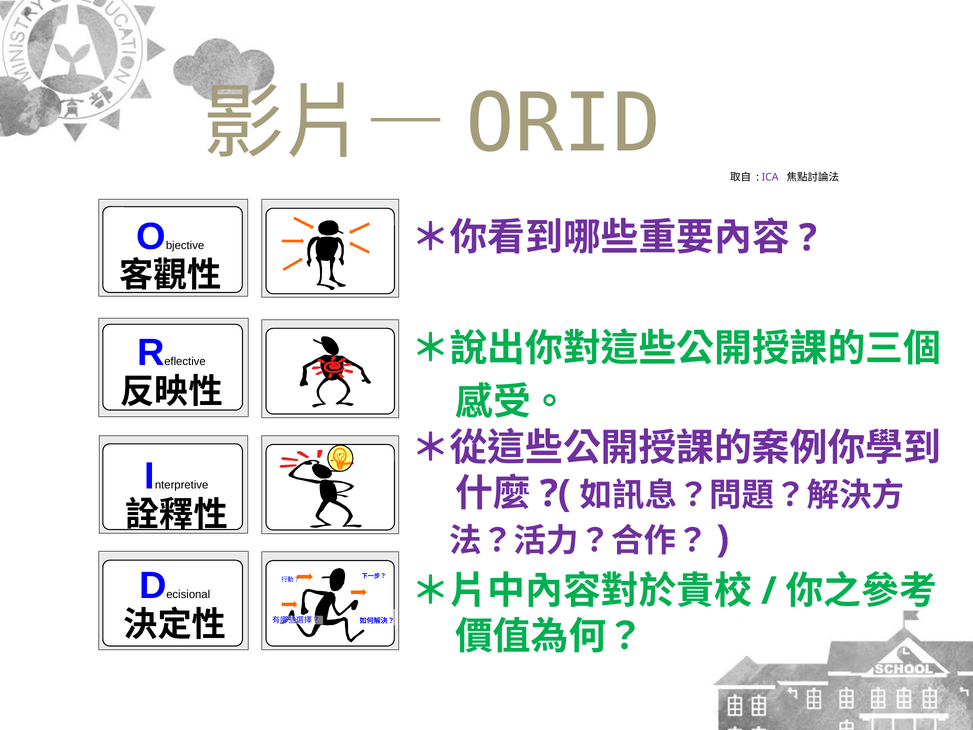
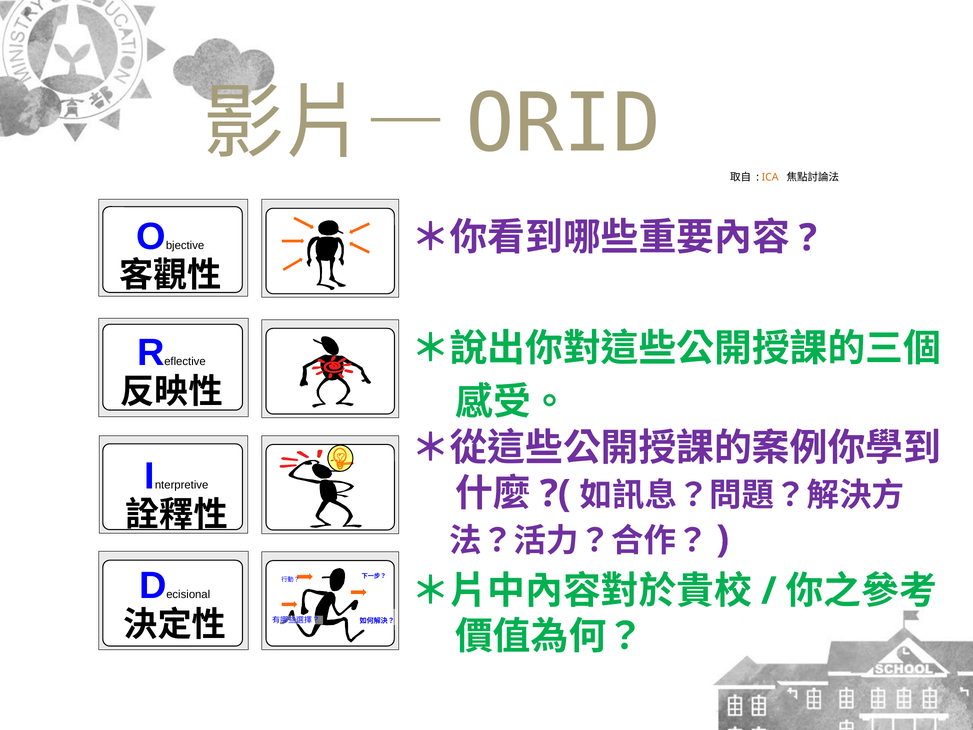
ICA colour: purple -> orange
